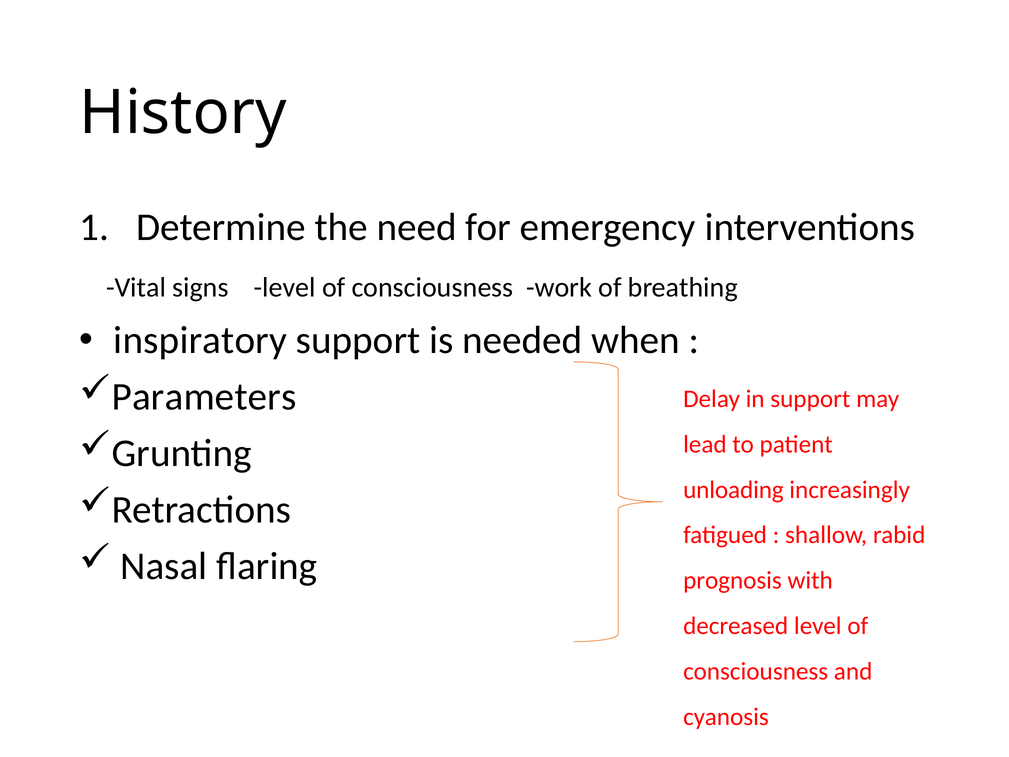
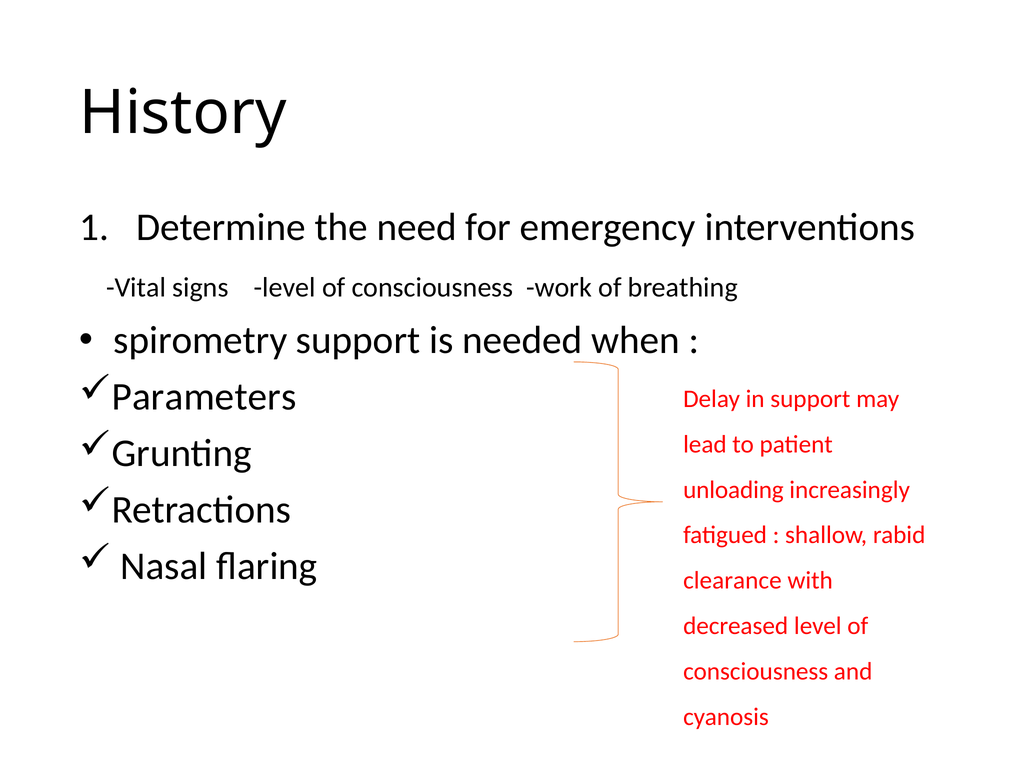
inspiratory: inspiratory -> spirometry
prognosis: prognosis -> clearance
